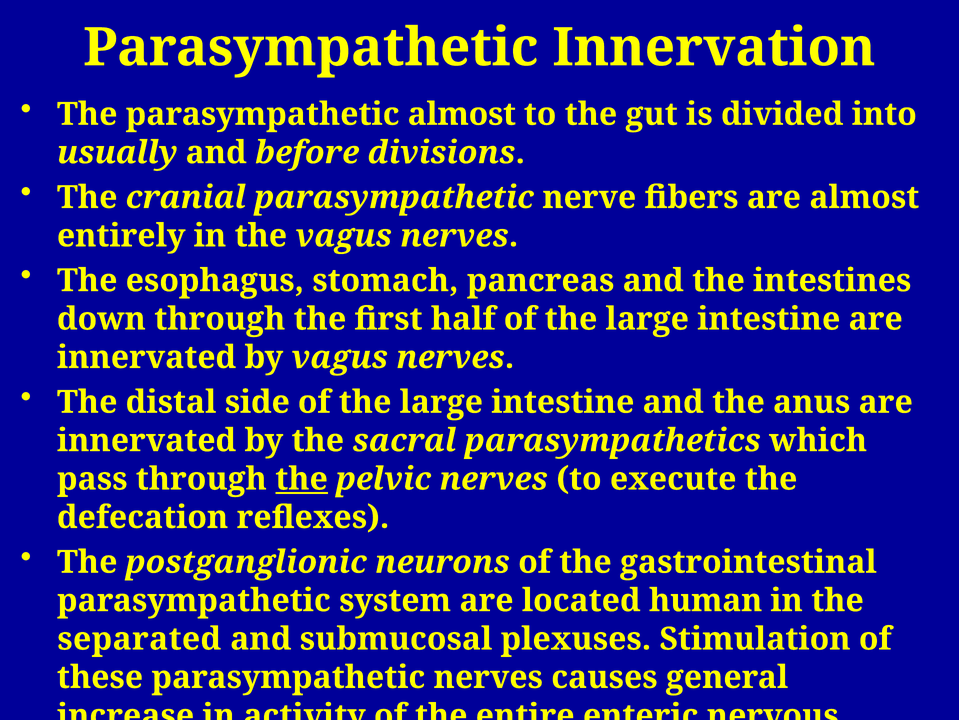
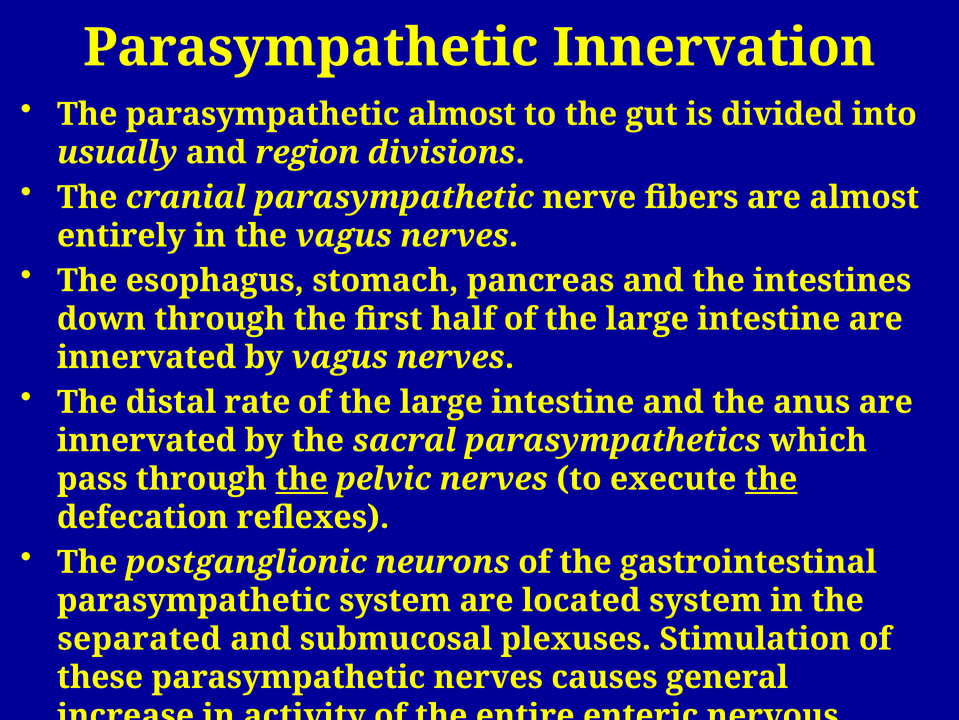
before: before -> region
side: side -> rate
the at (771, 479) underline: none -> present
located human: human -> system
